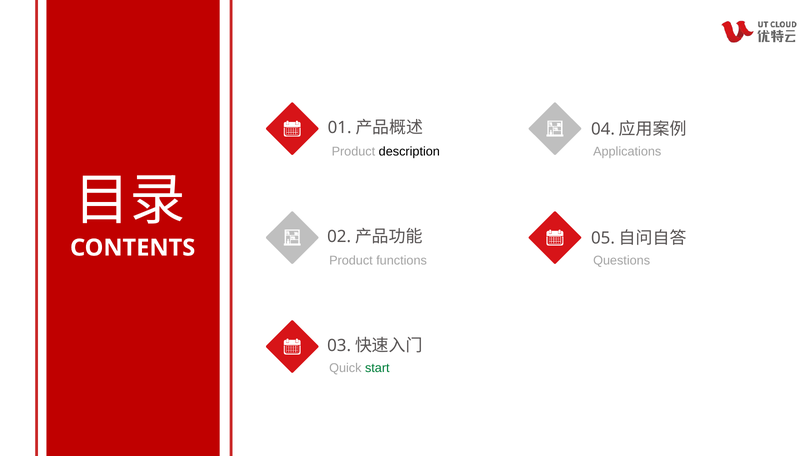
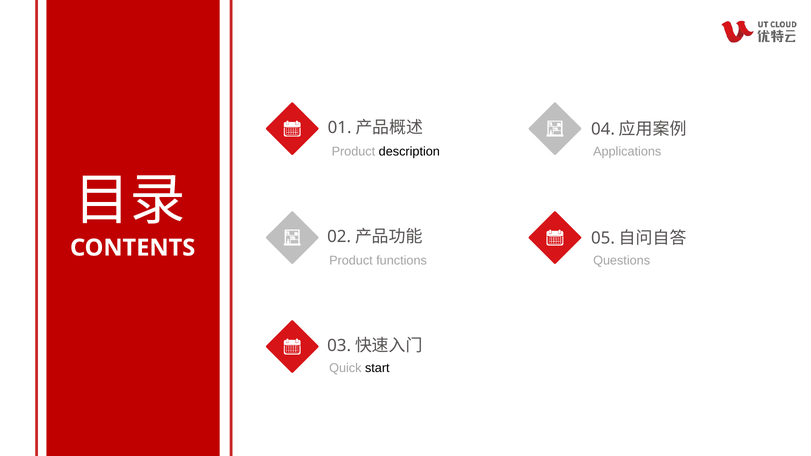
start colour: green -> black
